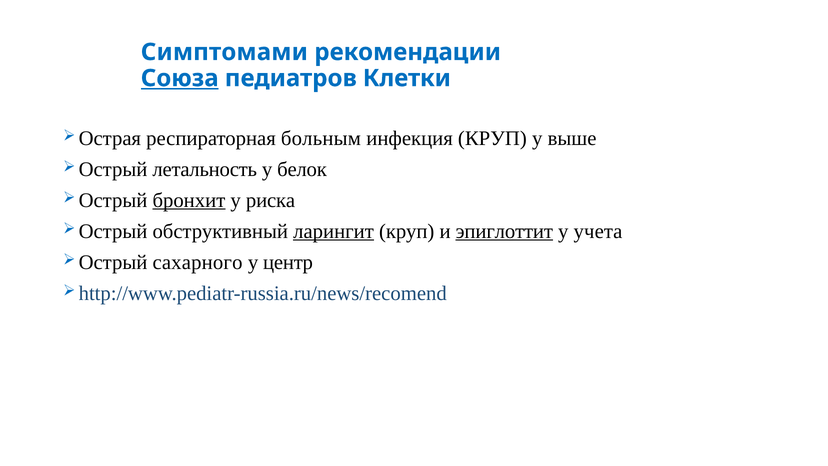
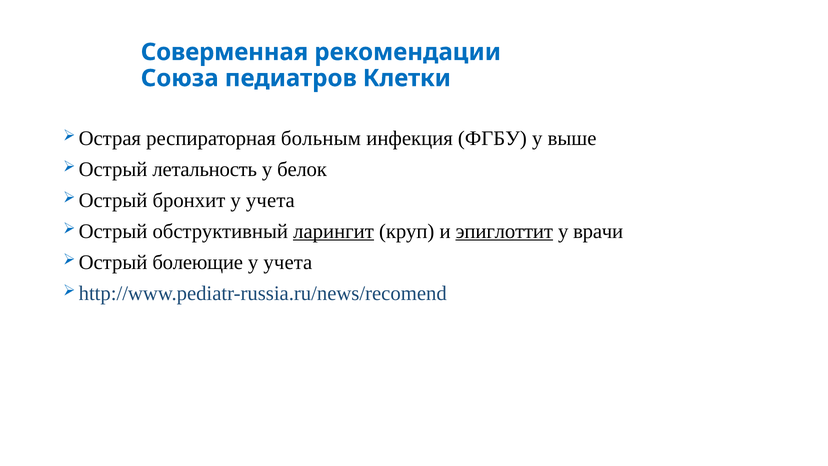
Симптомами: Симптомами -> Соверменная
Союза underline: present -> none
инфекция КРУП: КРУП -> ФГБУ
бронхит underline: present -> none
риска at (271, 200): риска -> учета
учета: учета -> врачи
сахарного: сахарного -> болеющие
центр at (288, 262): центр -> учета
